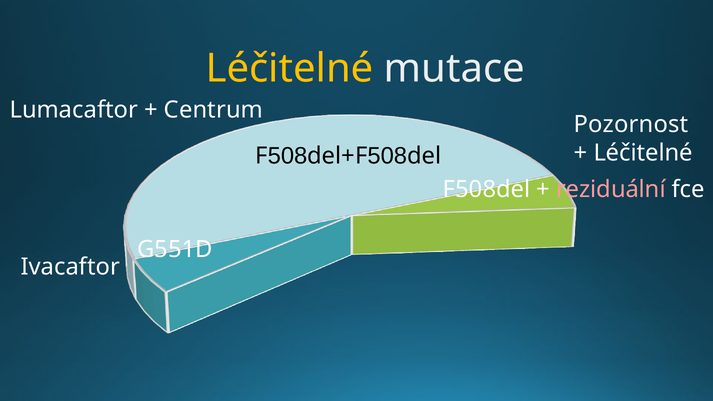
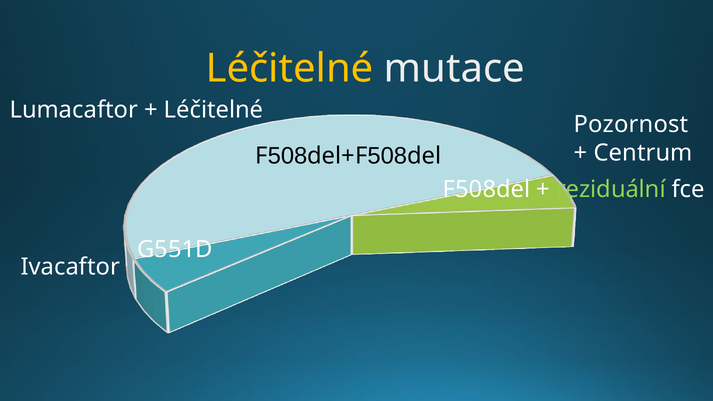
Centrum at (213, 110): Centrum -> Léčitelné
Léčitelné at (643, 153): Léčitelné -> Centrum
reziduální colour: pink -> light green
